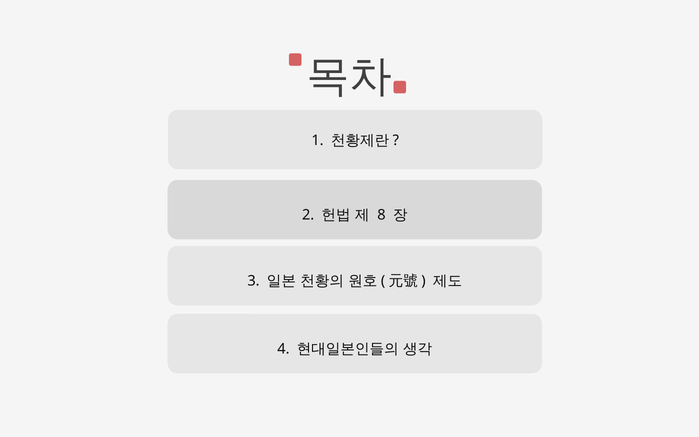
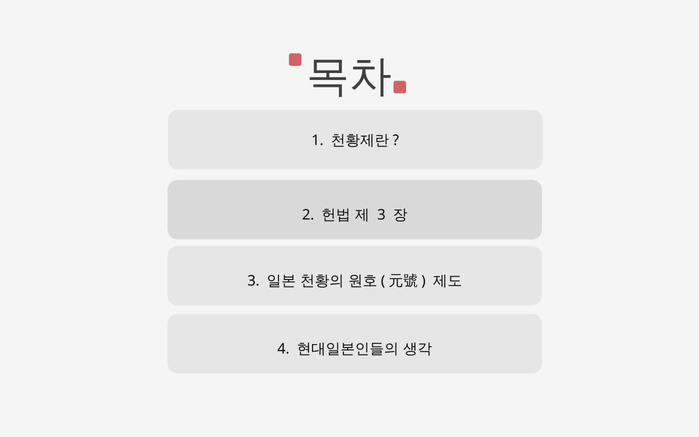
8 at (381, 215): 8 -> 3
